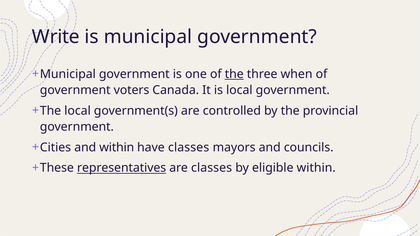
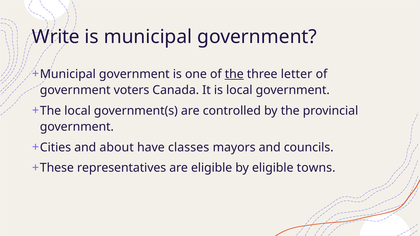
when: when -> letter
and within: within -> about
representatives underline: present -> none
are classes: classes -> eligible
eligible within: within -> towns
